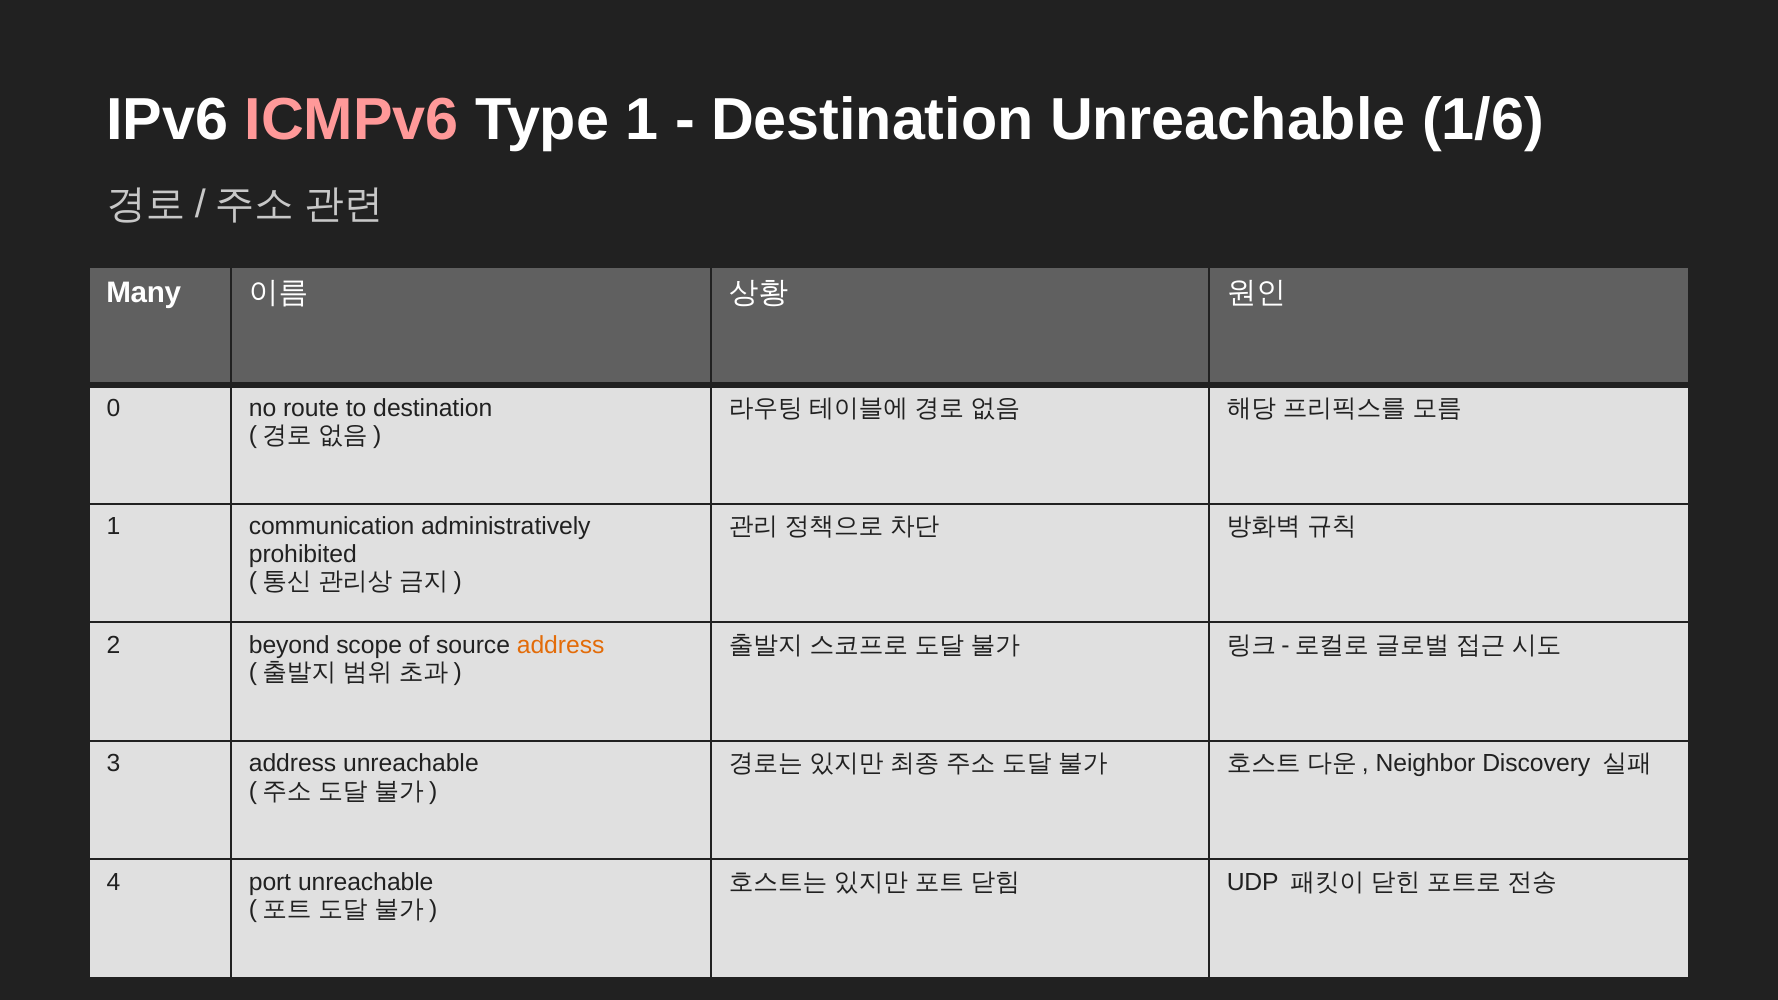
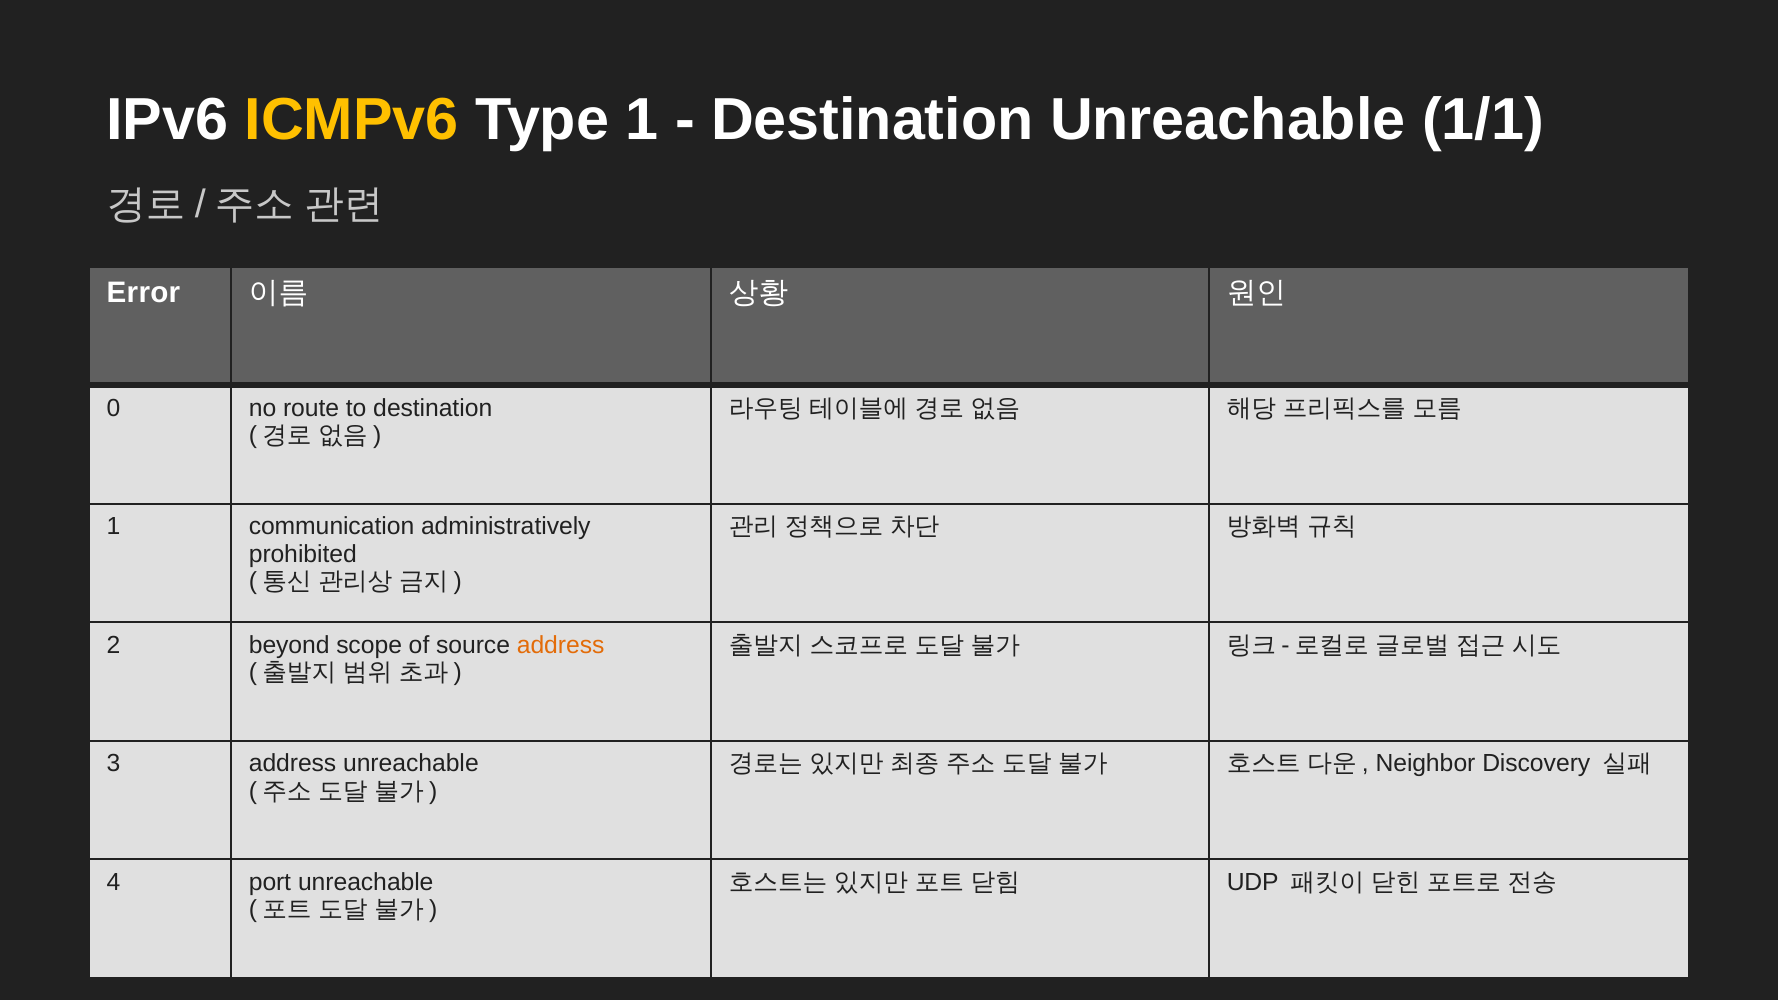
ICMPv6 colour: pink -> yellow
1/6: 1/6 -> 1/1
Many: Many -> Error
